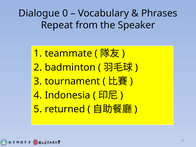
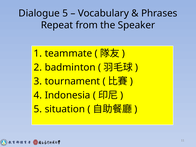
Dialogue 0: 0 -> 5
returned: returned -> situation
